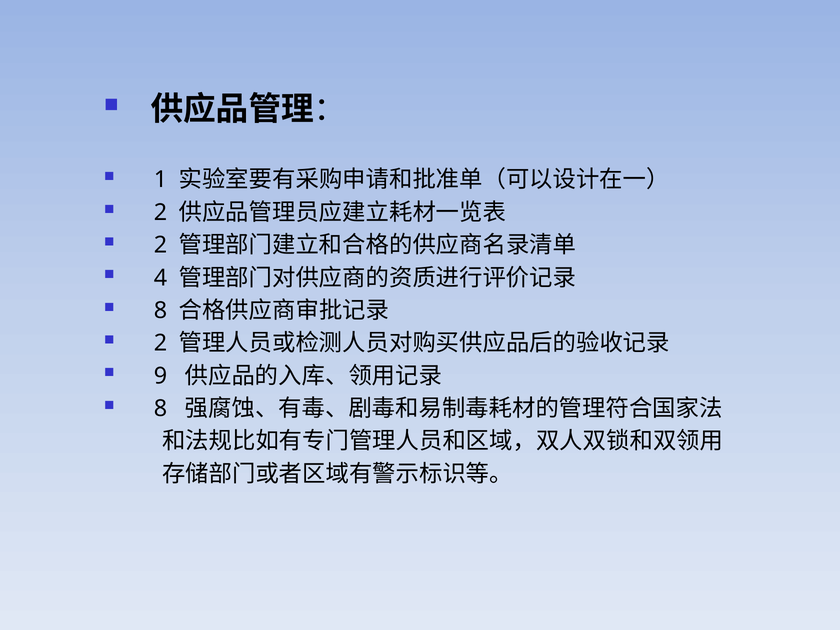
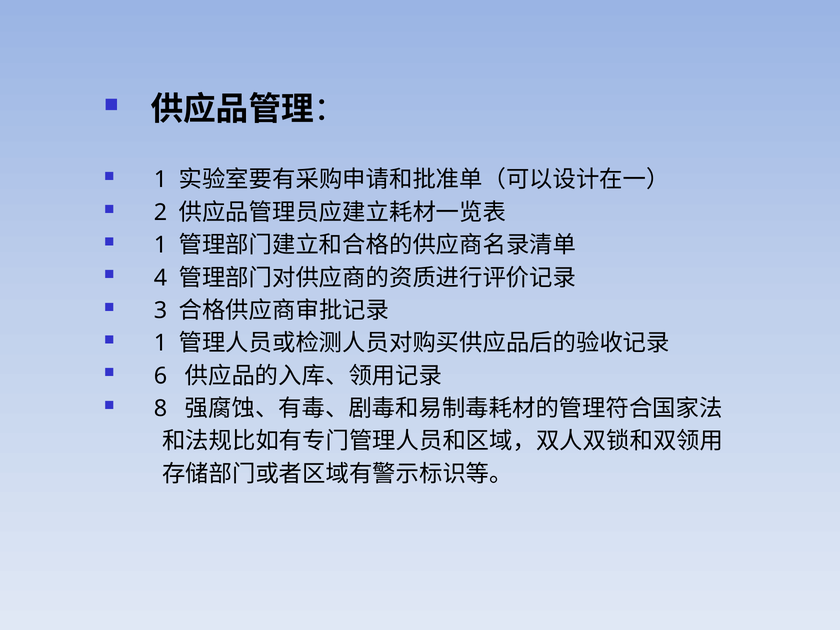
2 at (160, 245): 2 -> 1
8 at (160, 310): 8 -> 3
2 at (160, 343): 2 -> 1
9: 9 -> 6
